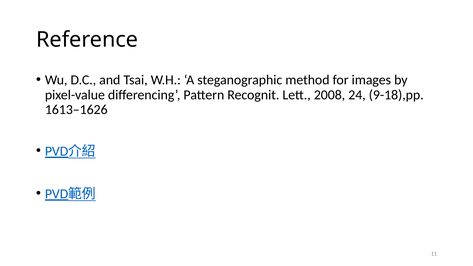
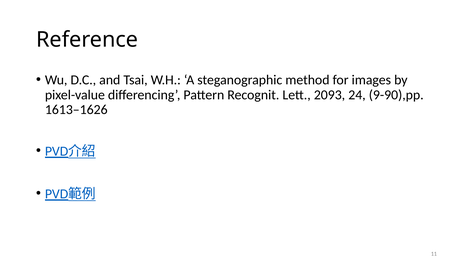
2008: 2008 -> 2093
9-18),pp: 9-18),pp -> 9-90),pp
